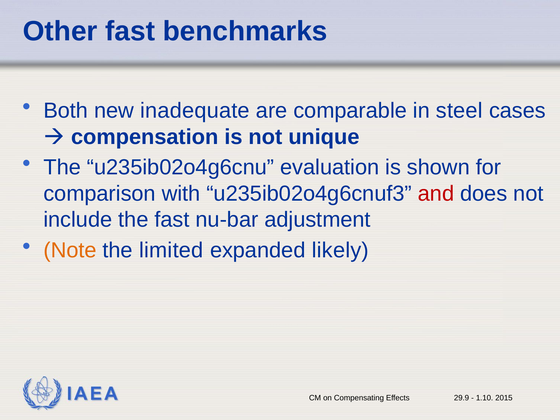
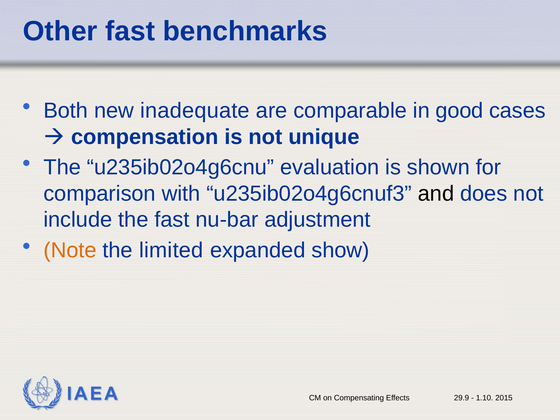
steel: steel -> good
and colour: red -> black
likely: likely -> show
